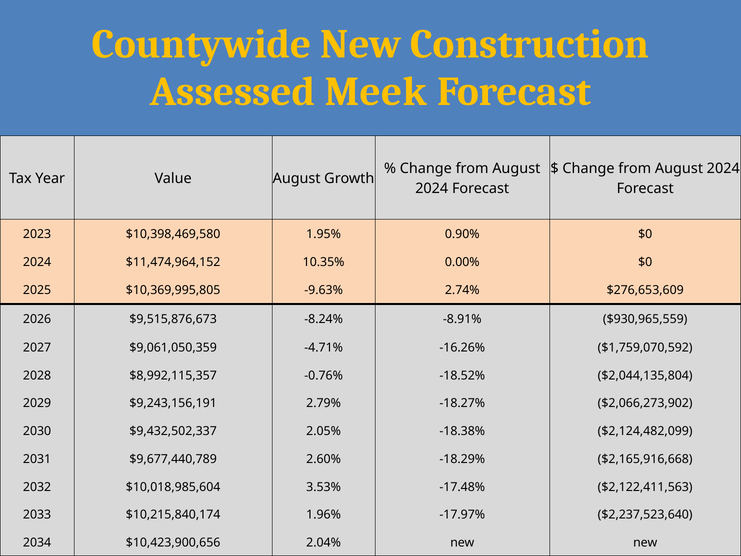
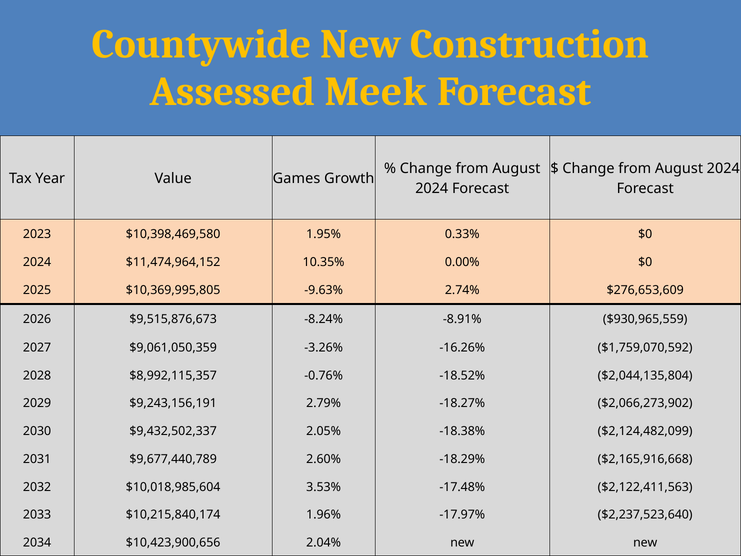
Value August: August -> Games
0.90%: 0.90% -> 0.33%
-4.71%: -4.71% -> -3.26%
